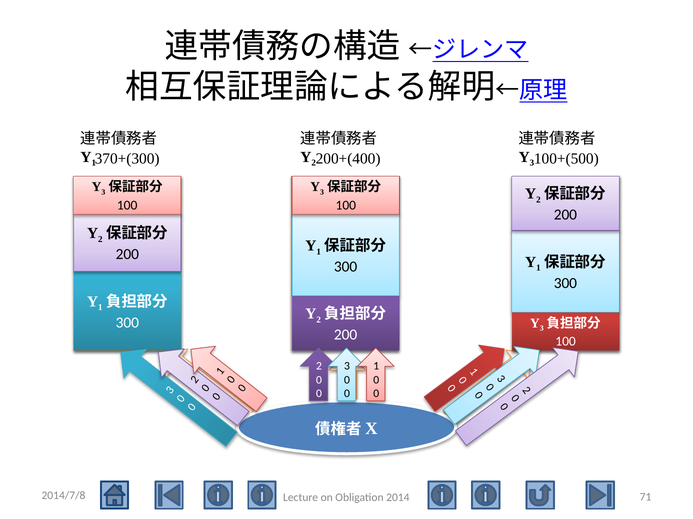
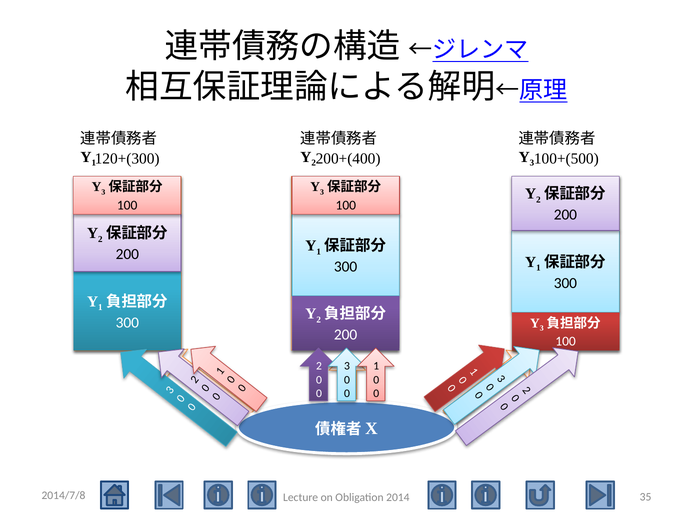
370+(300: 370+(300 -> 120+(300
71: 71 -> 35
